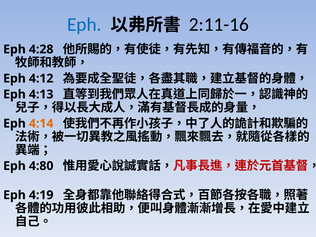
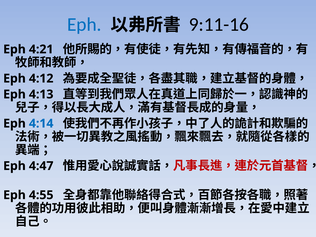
2:11-16: 2:11-16 -> 9:11-16
4:28: 4:28 -> 4:21
4:14 colour: orange -> blue
4:80: 4:80 -> 4:47
4:19: 4:19 -> 4:55
